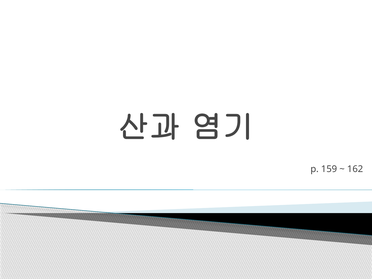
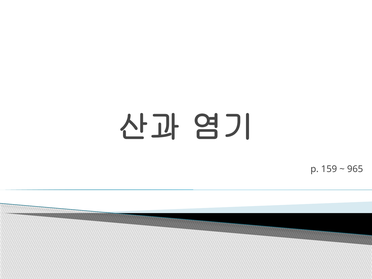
162: 162 -> 965
